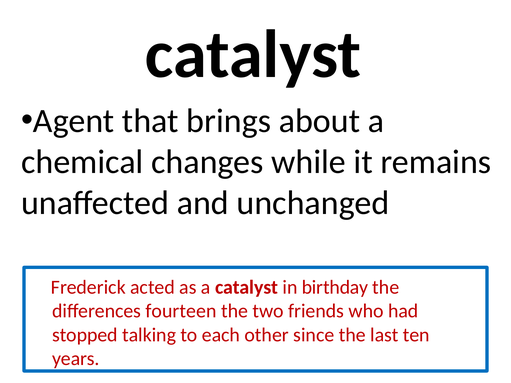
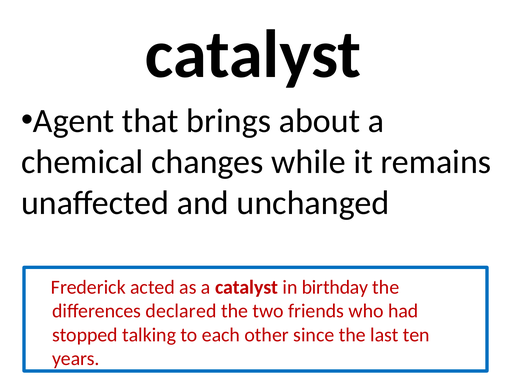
fourteen: fourteen -> declared
